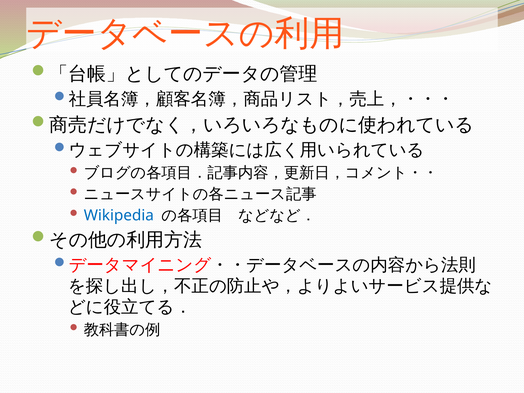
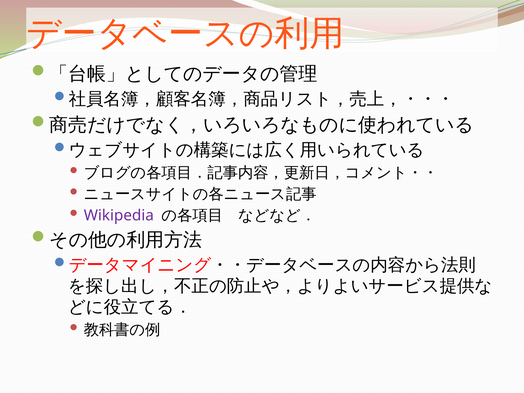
Wikipedia colour: blue -> purple
